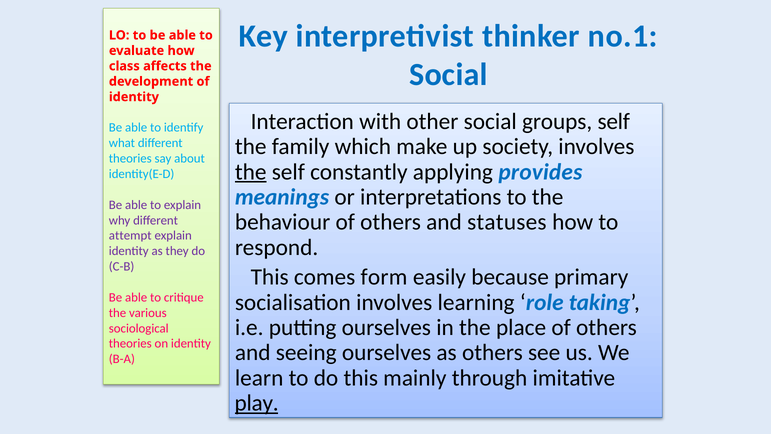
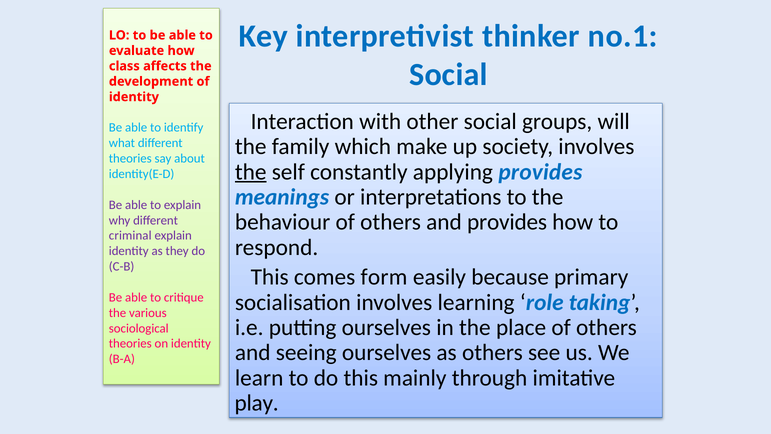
groups self: self -> will
and statuses: statuses -> provides
attempt: attempt -> criminal
play underline: present -> none
